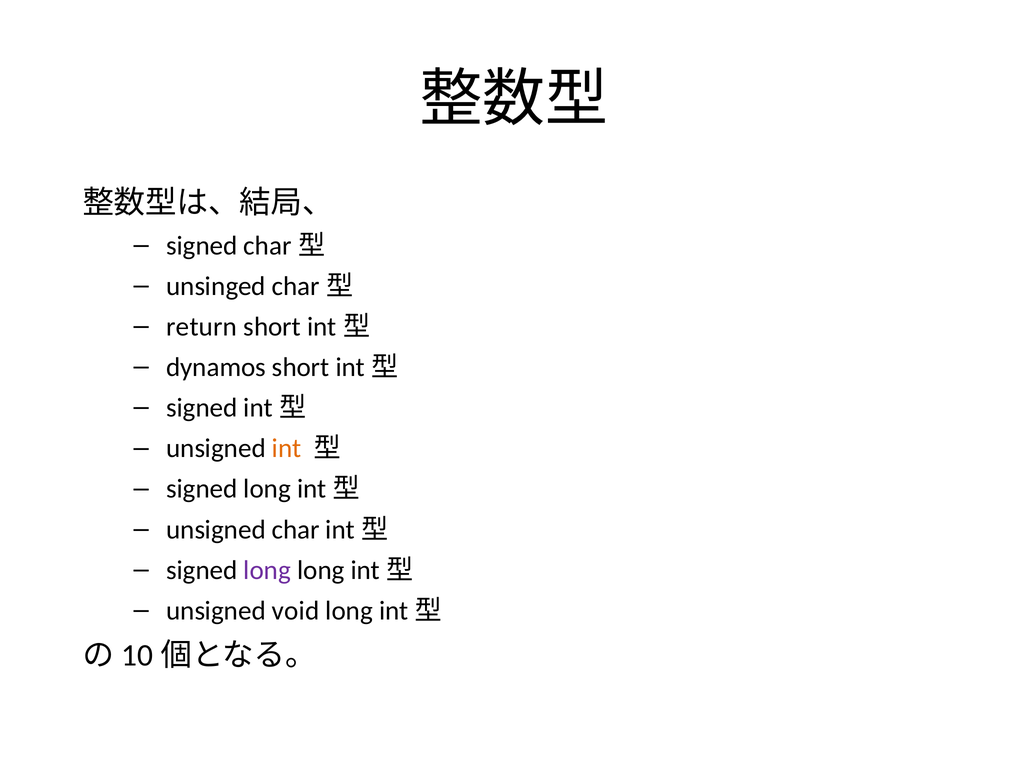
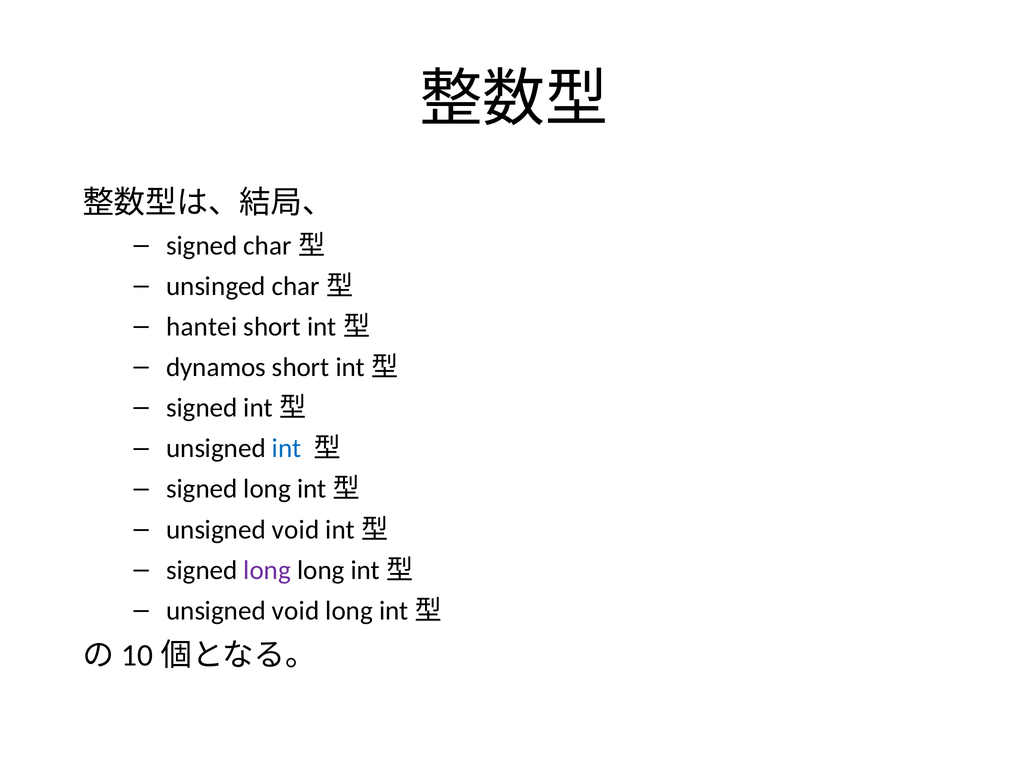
return: return -> hantei
int colour: orange -> blue
char at (296, 530): char -> void
